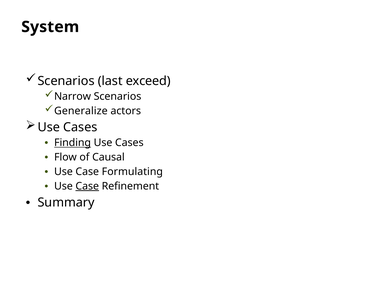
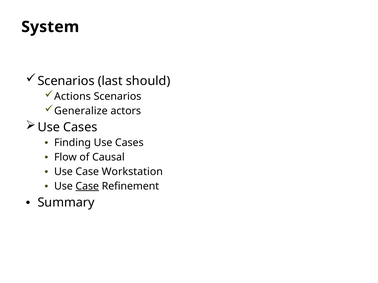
exceed: exceed -> should
Narrow: Narrow -> Actions
Finding underline: present -> none
Formulating: Formulating -> Workstation
